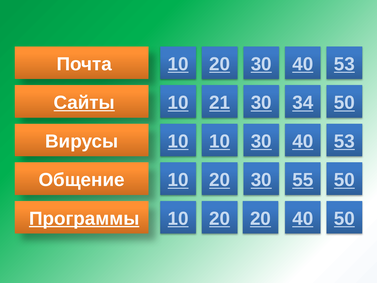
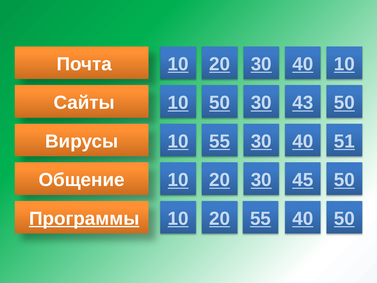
20 30 40 53: 53 -> 10
Сайты underline: present -> none
10 21: 21 -> 50
34: 34 -> 43
10 10: 10 -> 55
53 at (344, 141): 53 -> 51
55: 55 -> 45
20 20: 20 -> 55
